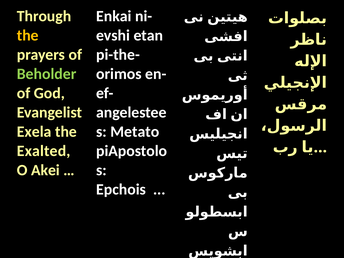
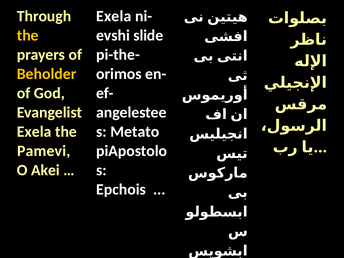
Enkai at (114, 16): Enkai -> Exela
etan: etan -> slide
Beholder colour: light green -> yellow
Exalted: Exalted -> Pamevi
